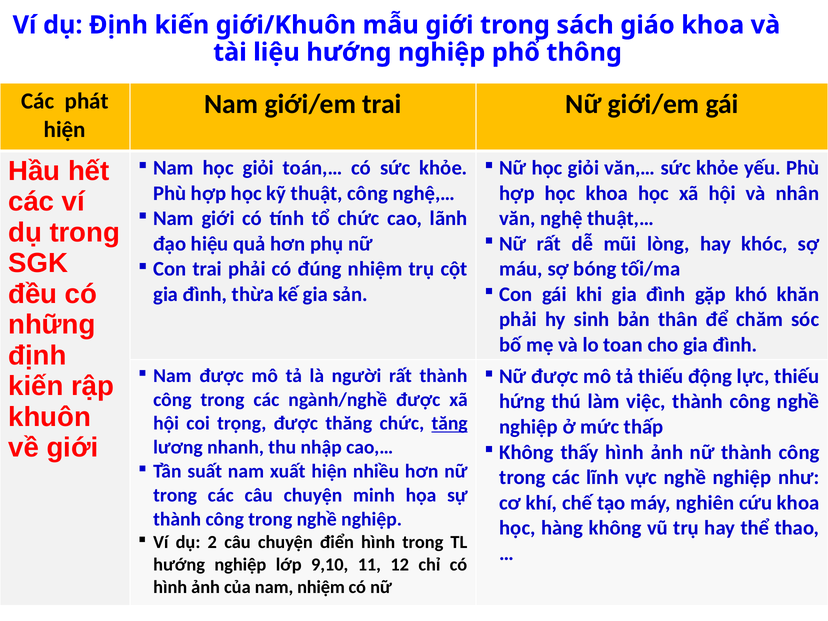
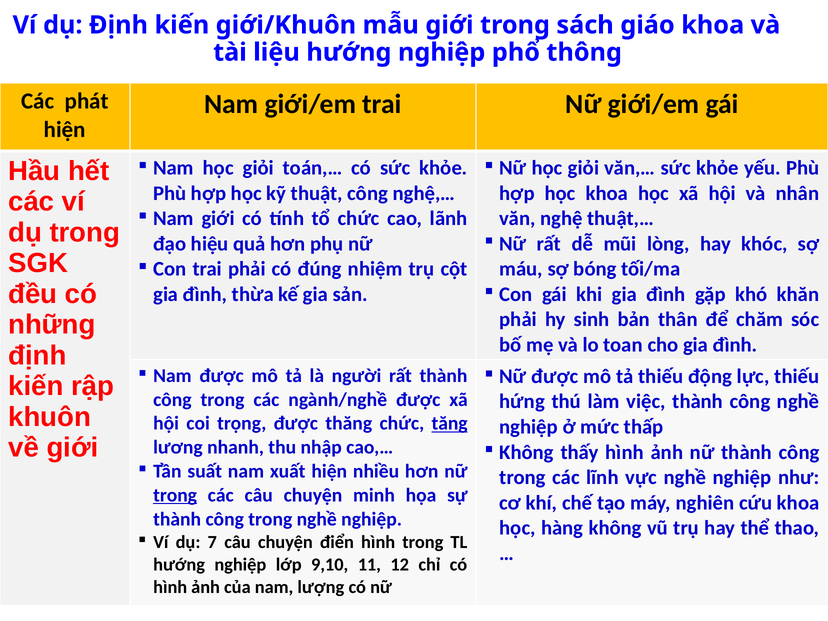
trong at (175, 495) underline: none -> present
2: 2 -> 7
nam nhiệm: nhiệm -> lượng
